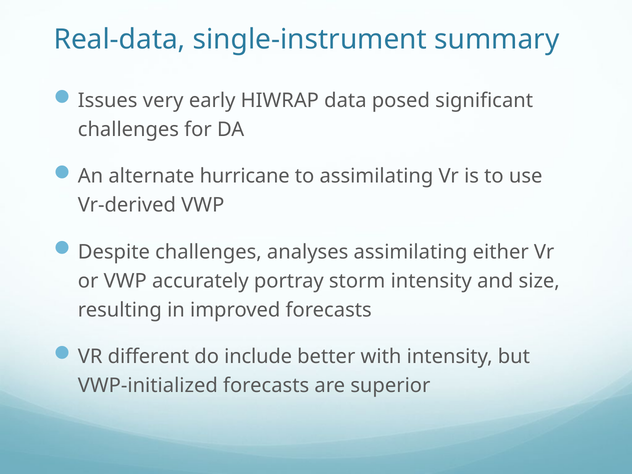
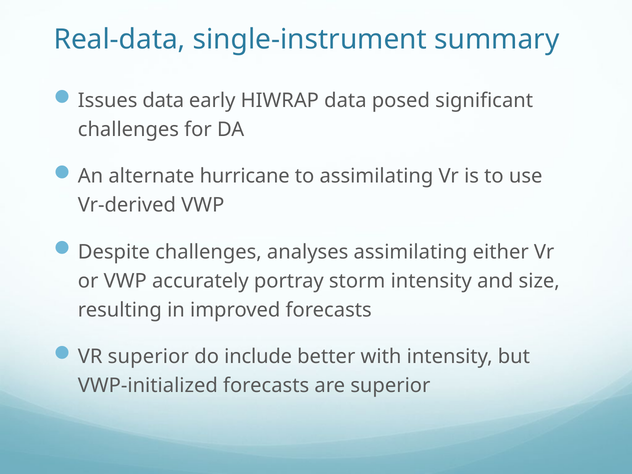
Issues very: very -> data
VR different: different -> superior
